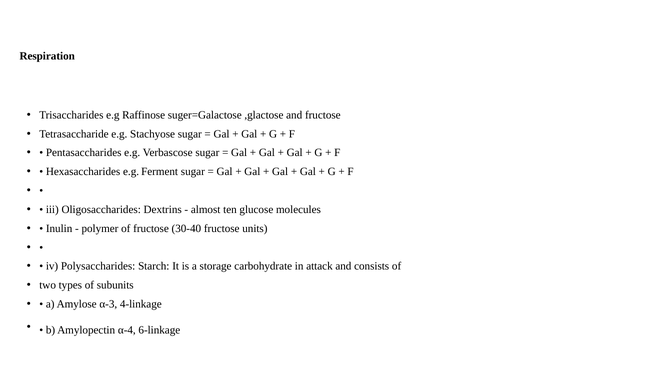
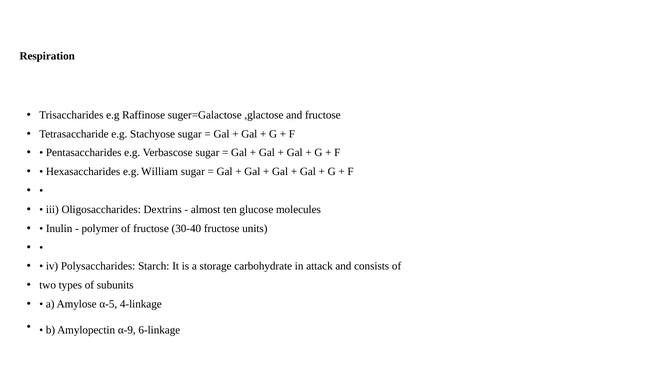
Ferment: Ferment -> William
α-3: α-3 -> α-5
α-4: α-4 -> α-9
